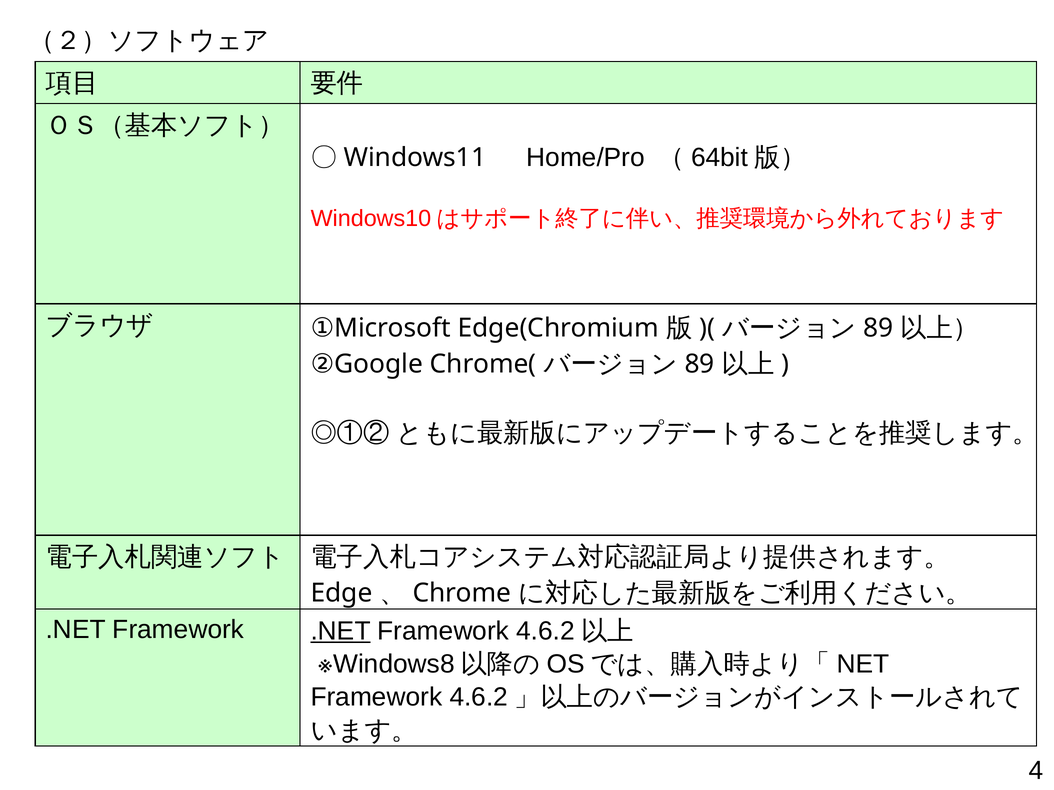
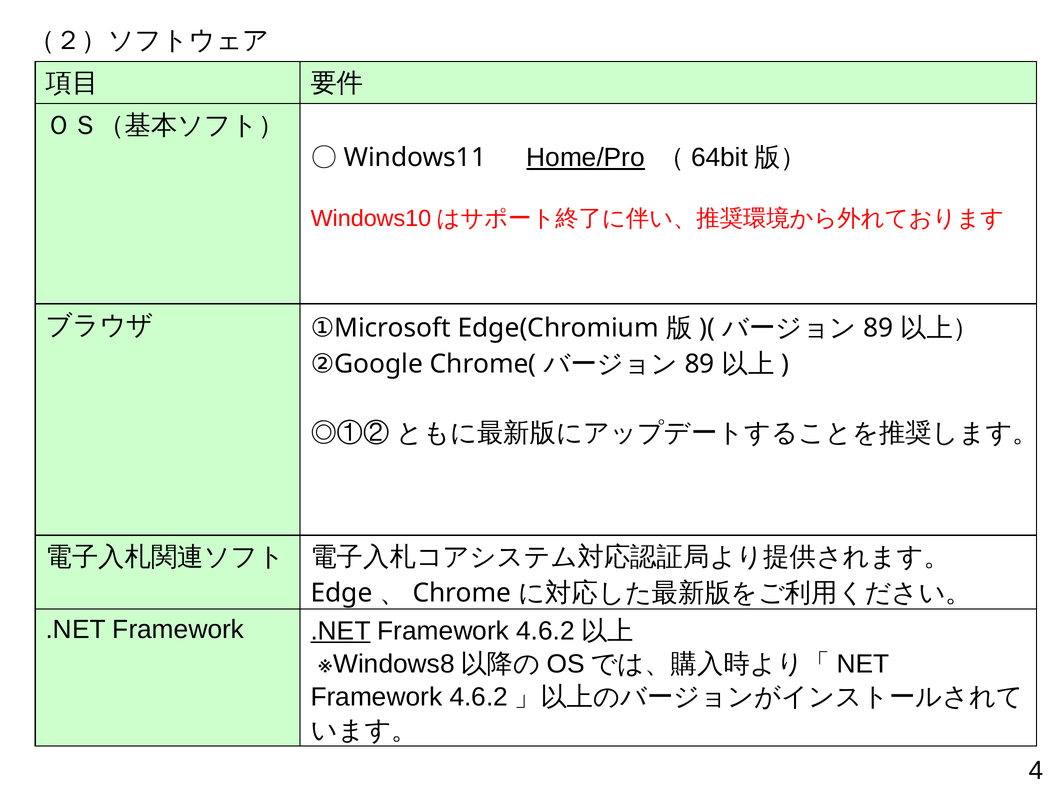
Home/Pro underline: none -> present
